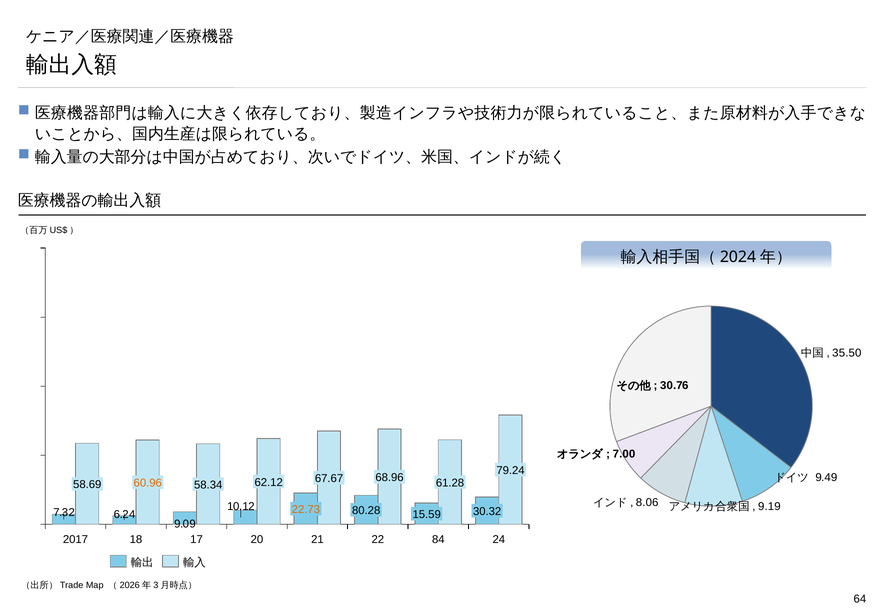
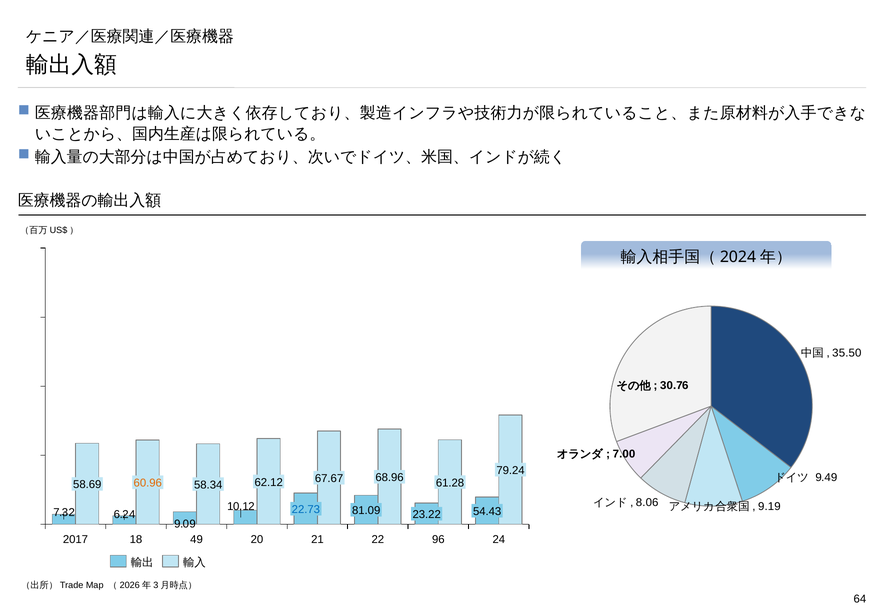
22.73 colour: orange -> blue
80.28: 80.28 -> 81.09
30.32: 30.32 -> 54.43
15.59: 15.59 -> 23.22
17: 17 -> 49
84: 84 -> 96
